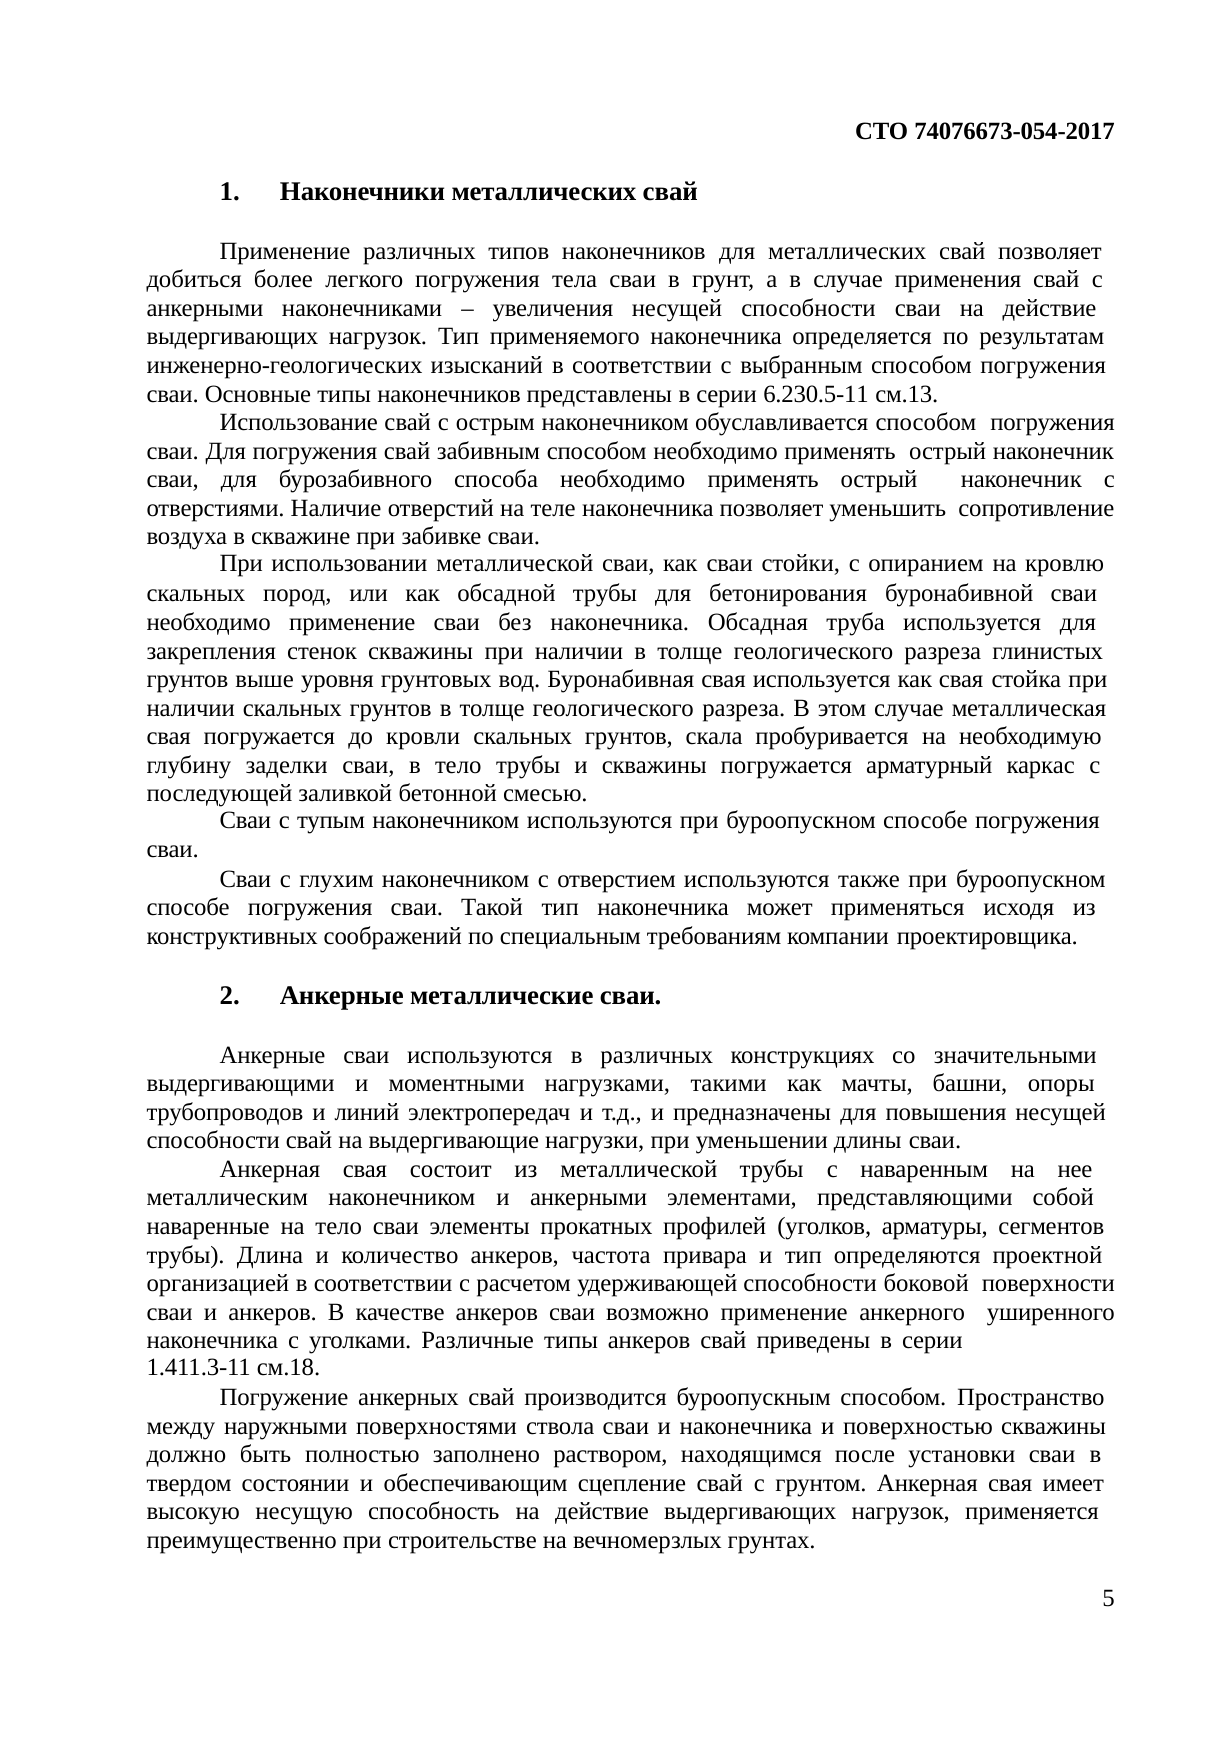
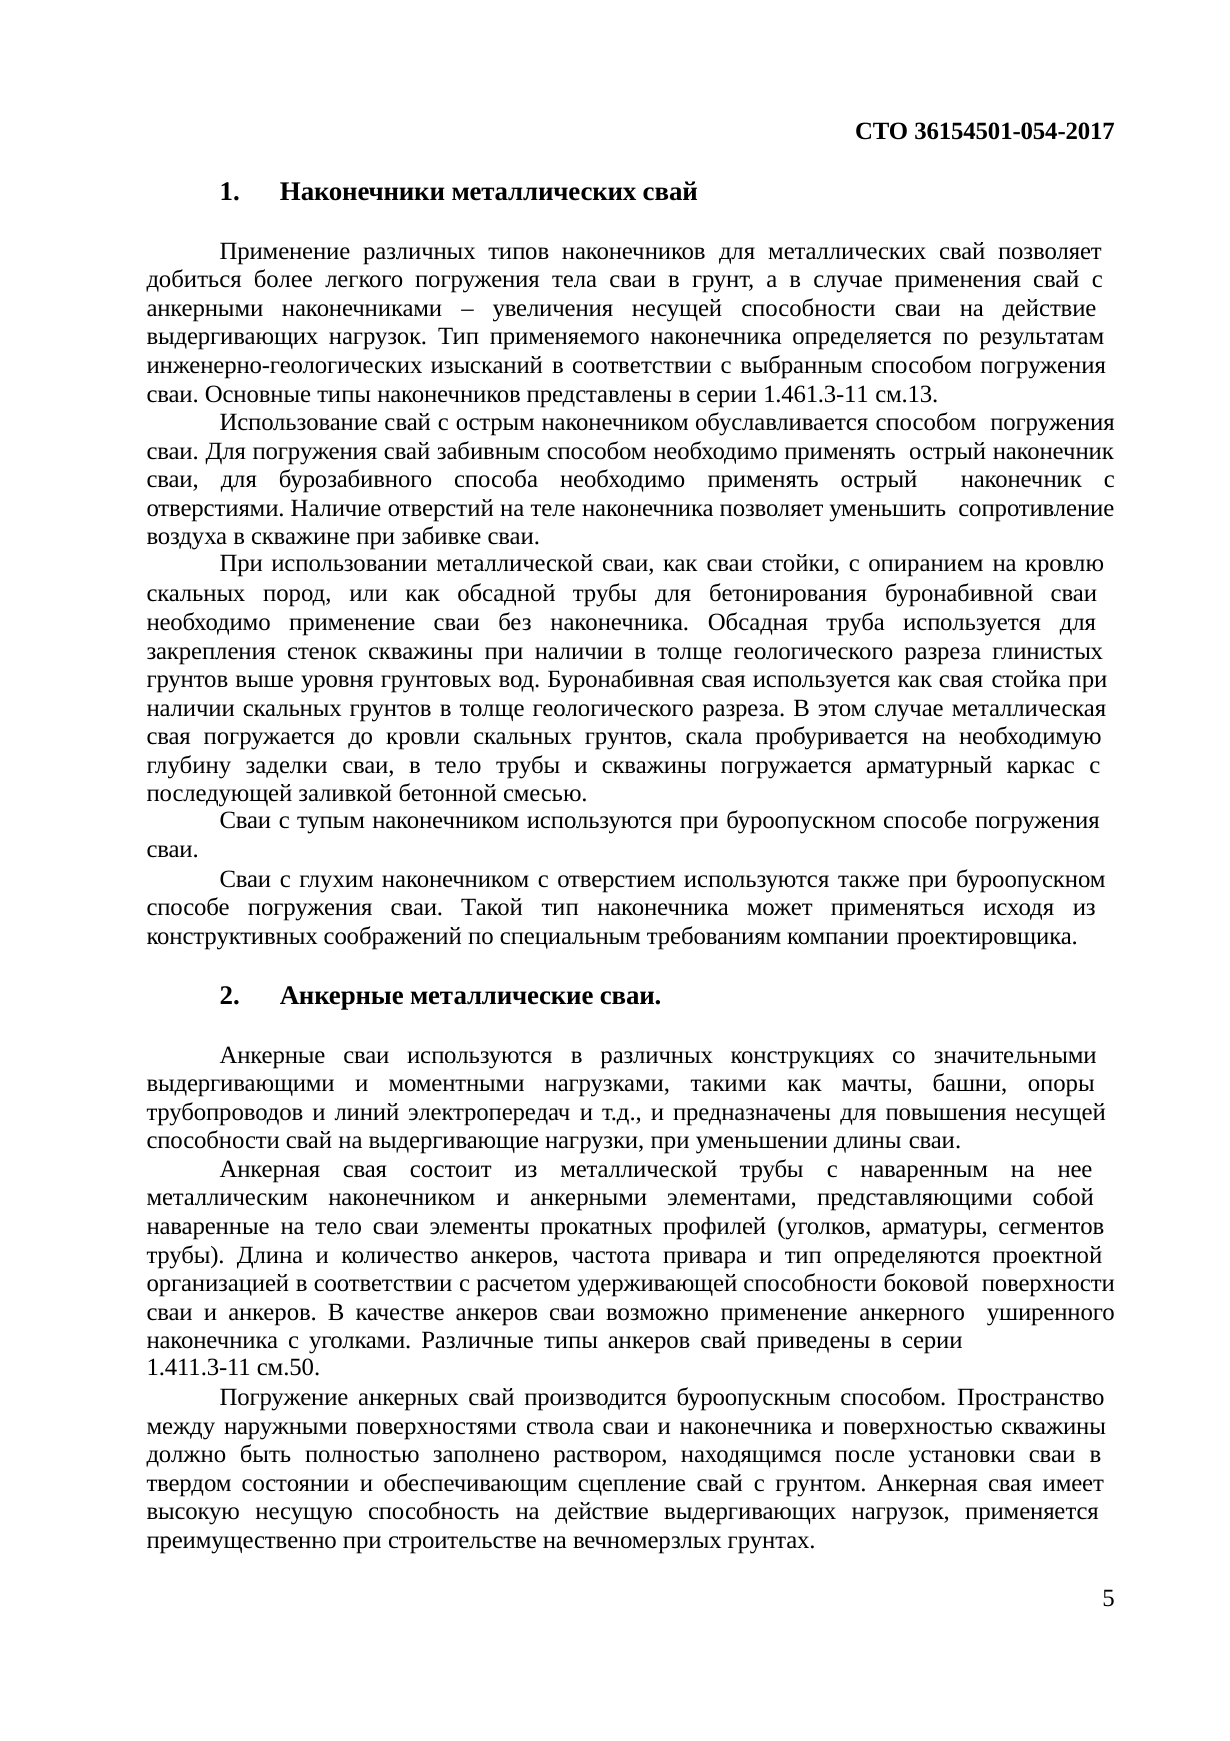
74076673-054-2017: 74076673-054-2017 -> 36154501-054-2017
6.230.5-11: 6.230.5-11 -> 1.461.3-11
см.18: см.18 -> см.50
